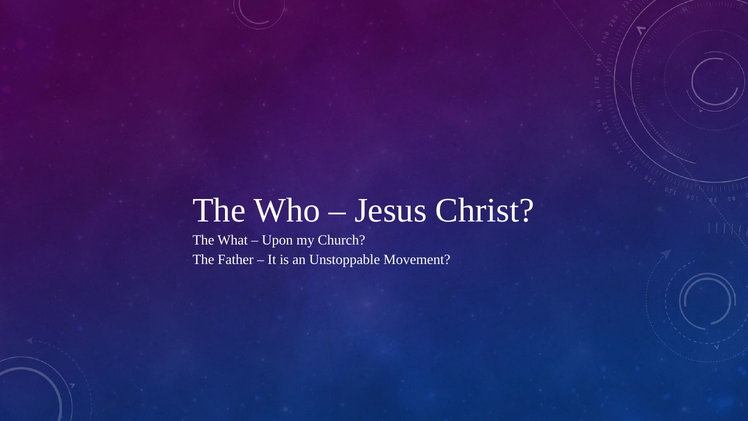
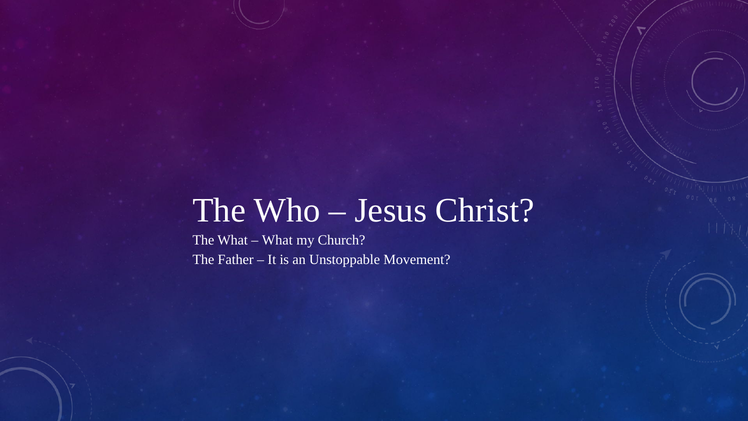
Upon at (277, 240): Upon -> What
